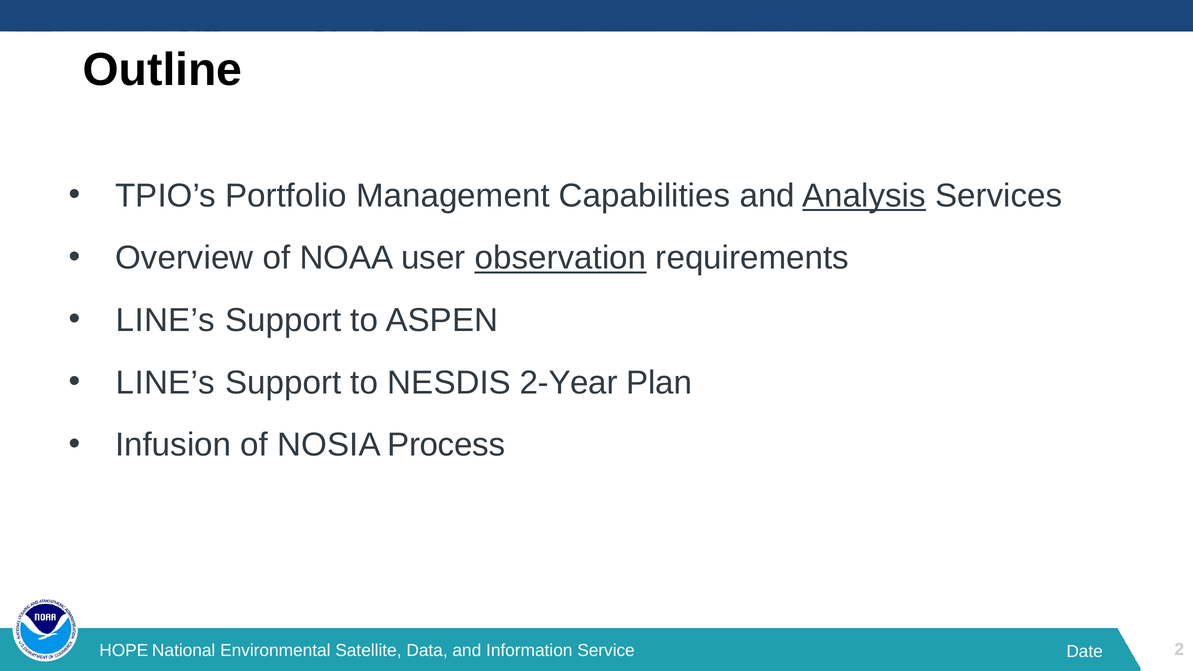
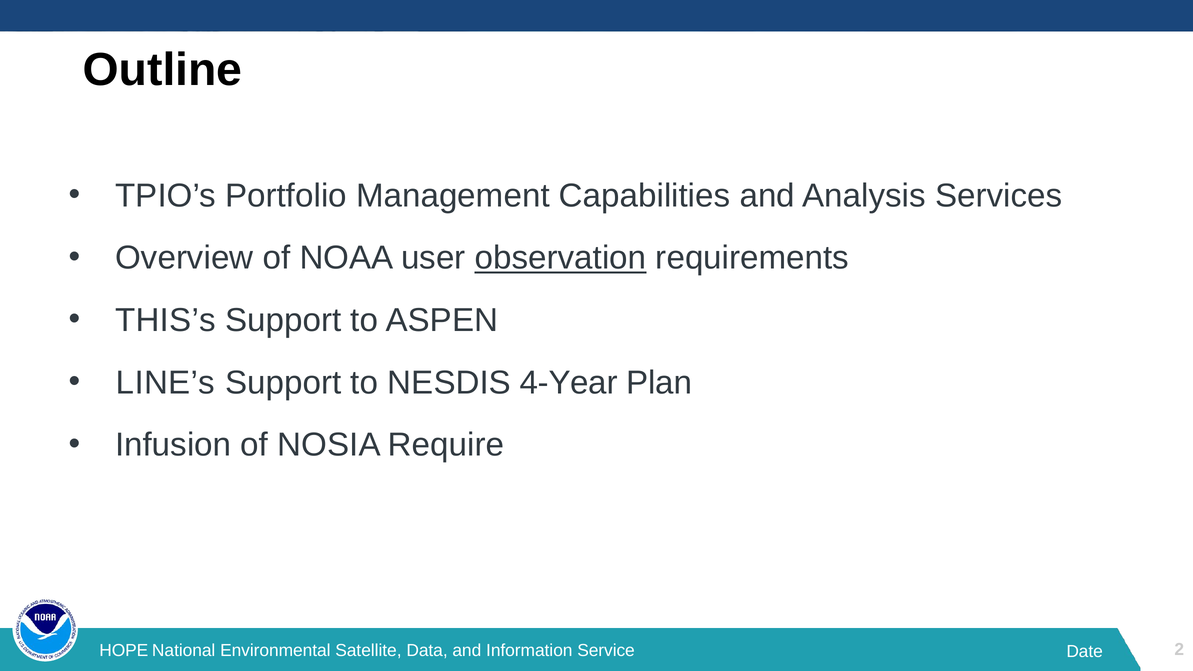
Analysis underline: present -> none
LINE’s at (165, 320): LINE’s -> THIS’s
2-Year: 2-Year -> 4-Year
Process: Process -> Require
